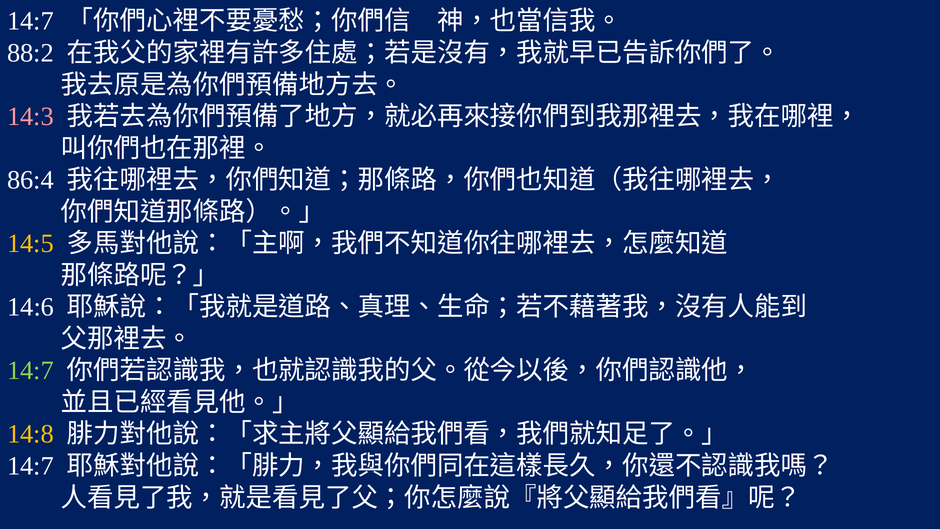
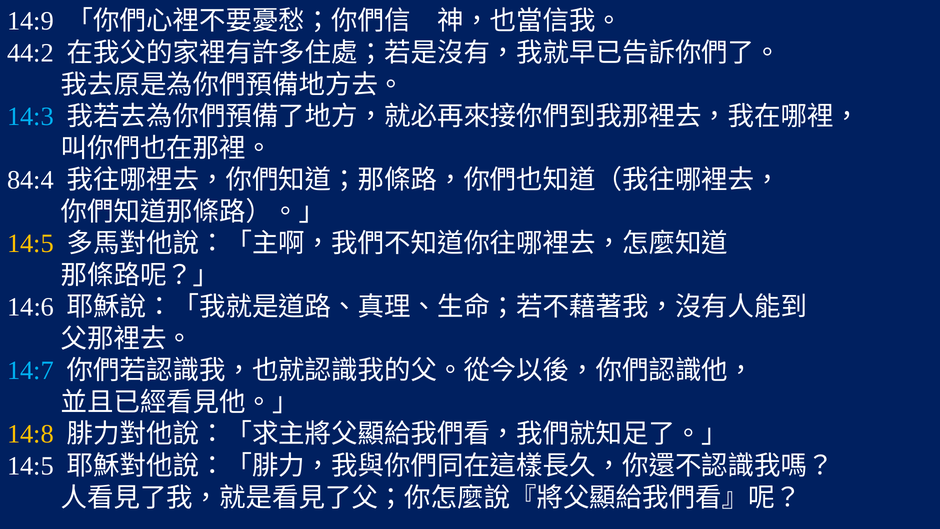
14:7 at (31, 21): 14:7 -> 14:9
88:2: 88:2 -> 44:2
14:3 colour: pink -> light blue
86:4: 86:4 -> 84:4
14:7 at (31, 371) colour: light green -> light blue
14:7 at (31, 466): 14:7 -> 14:5
